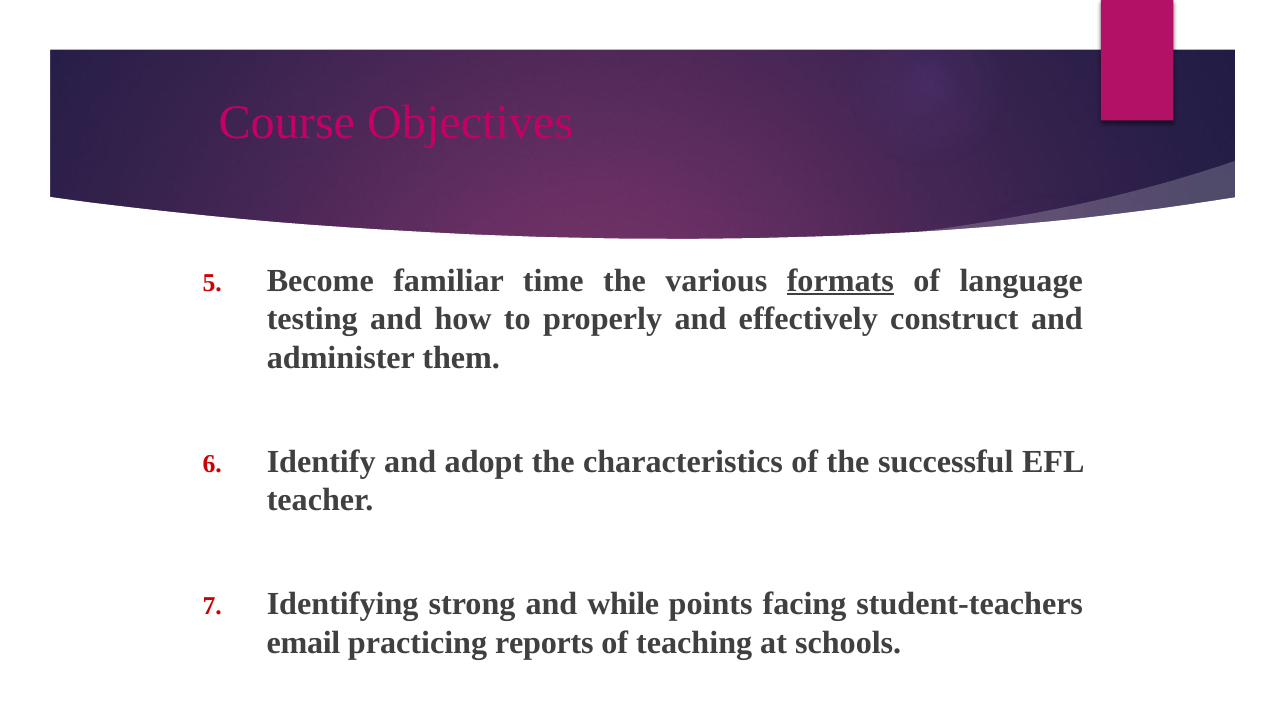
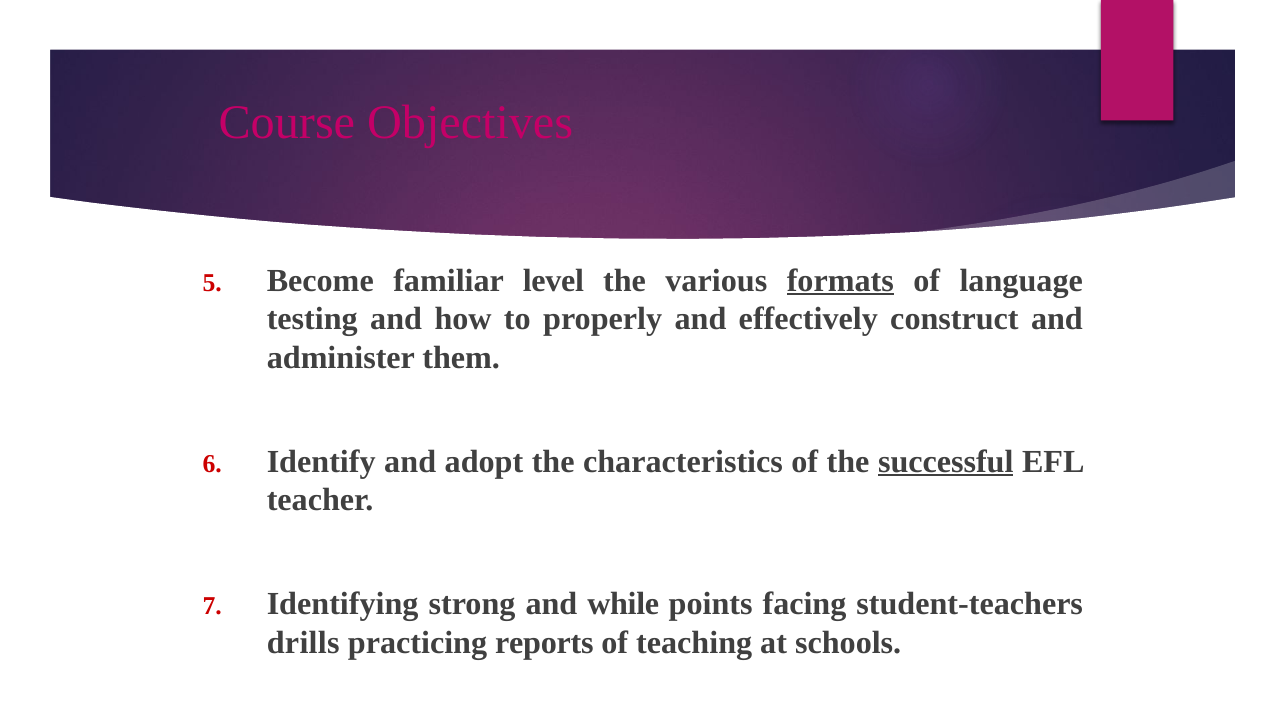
time: time -> level
successful underline: none -> present
email: email -> drills
